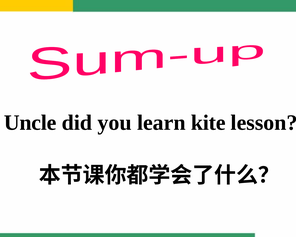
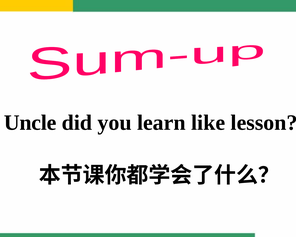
kite: kite -> like
